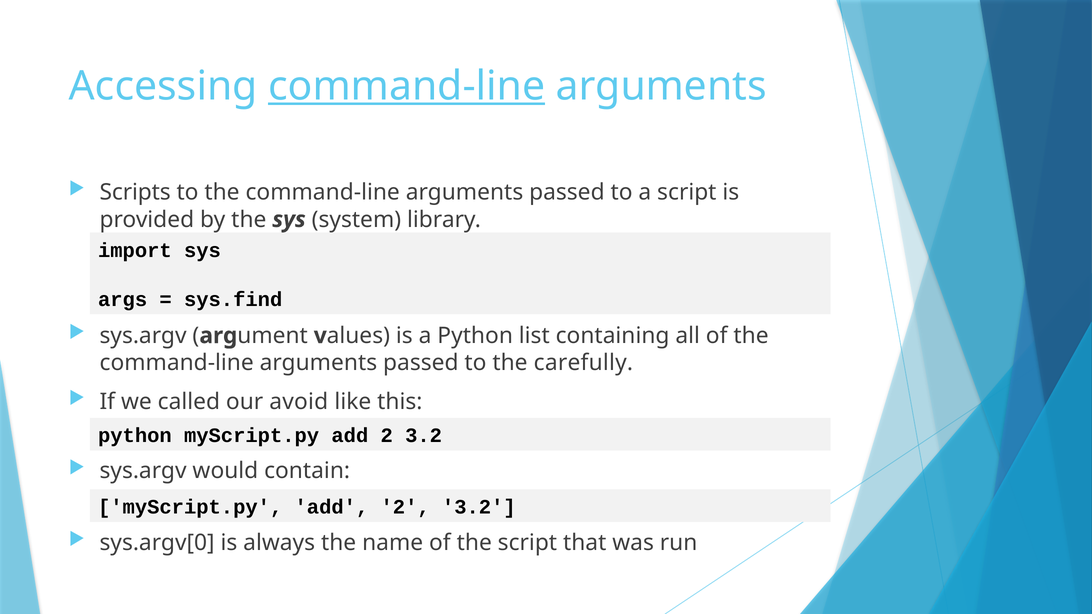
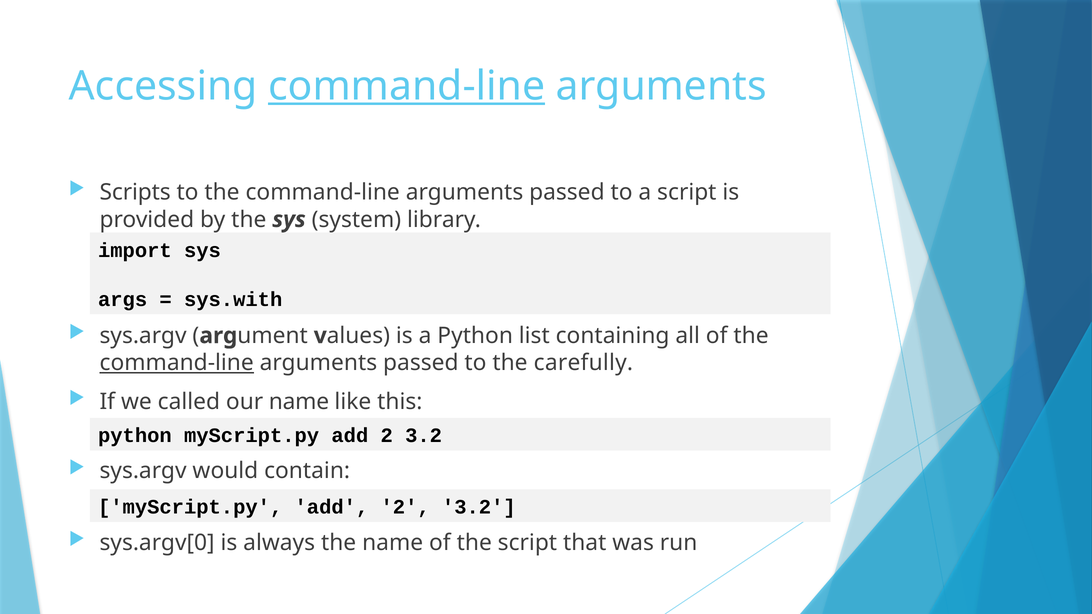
sys.find: sys.find -> sys.with
command-line at (177, 363) underline: none -> present
our avoid: avoid -> name
